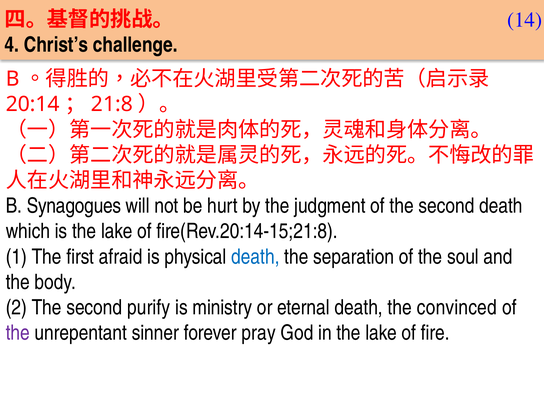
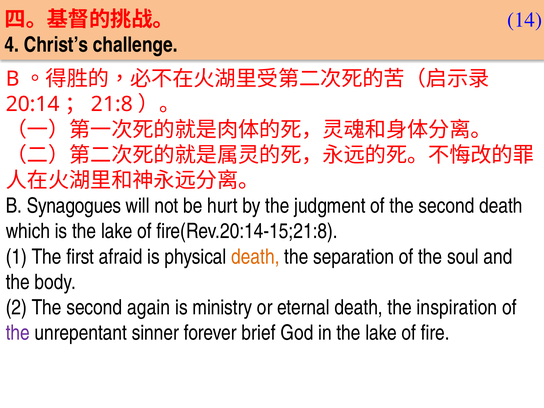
death at (255, 257) colour: blue -> orange
purify: purify -> again
convinced: convinced -> inspiration
pray: pray -> brief
